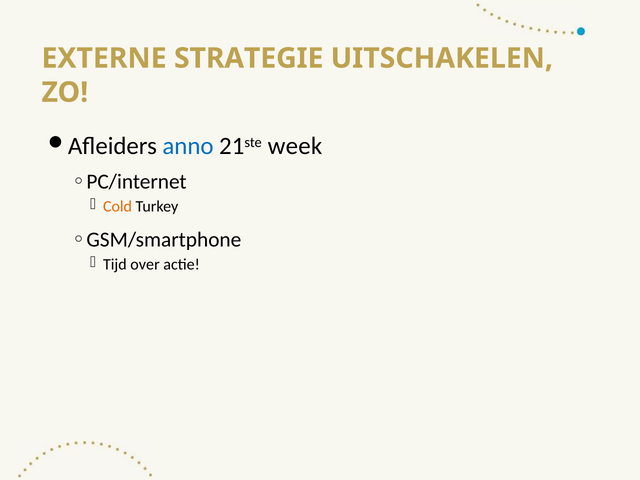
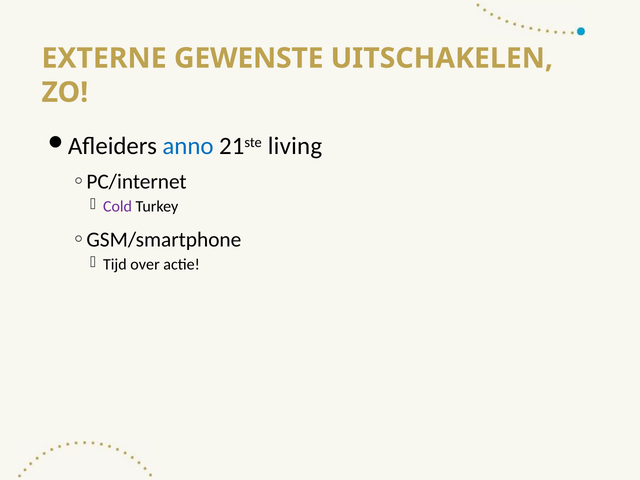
STRATEGIE: STRATEGIE -> GEWENSTE
week: week -> living
Cold colour: orange -> purple
